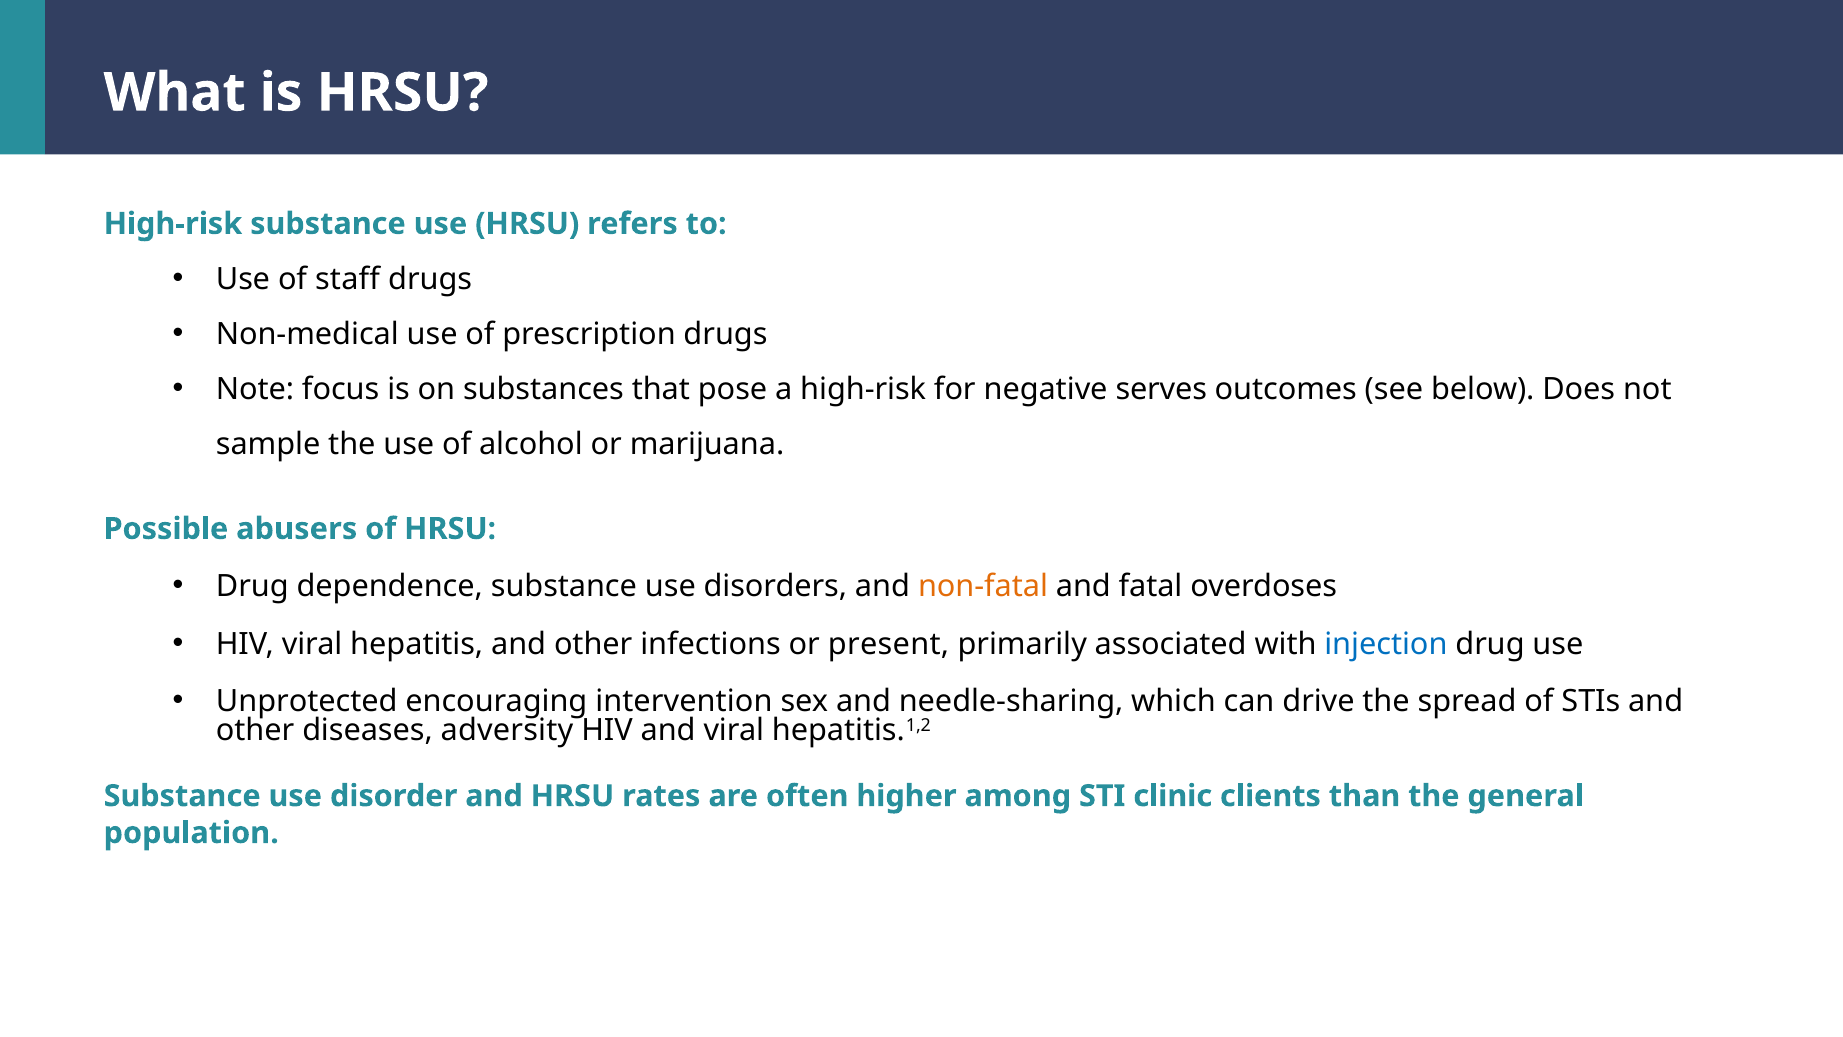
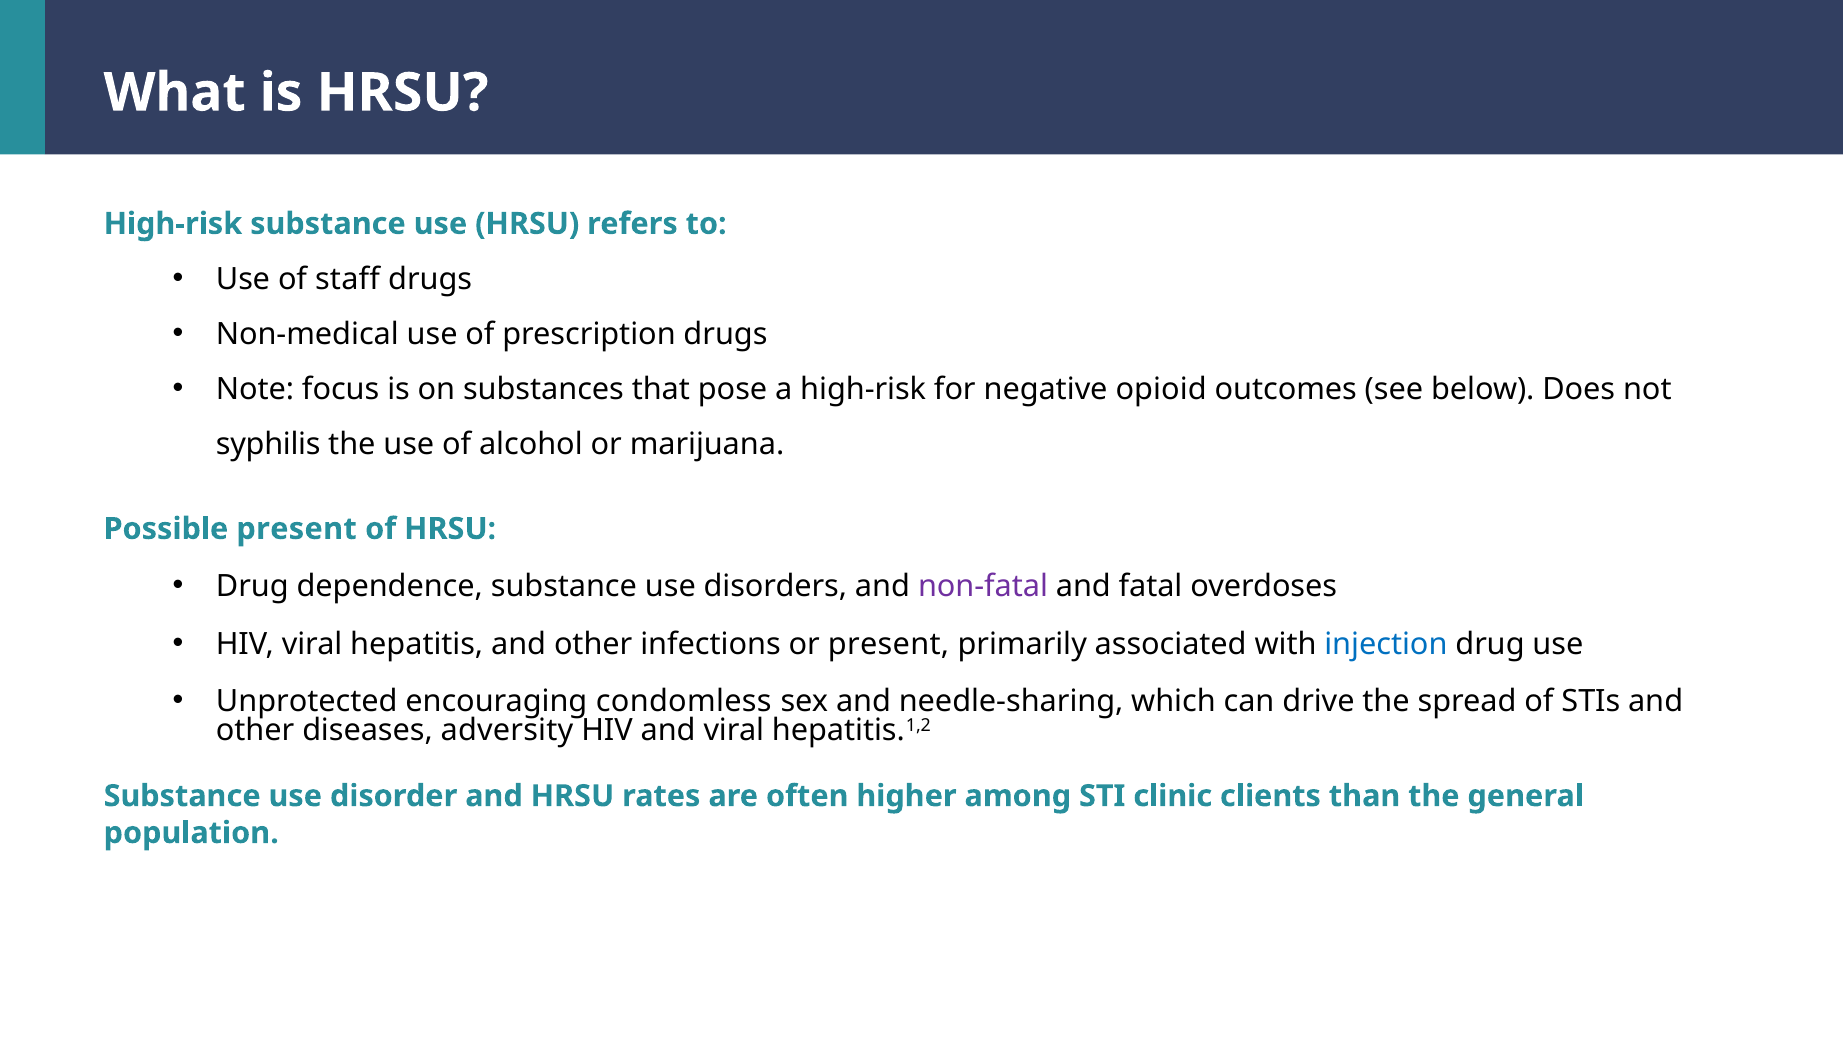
serves: serves -> opioid
sample: sample -> syphilis
Possible abusers: abusers -> present
non-fatal colour: orange -> purple
intervention: intervention -> condomless
